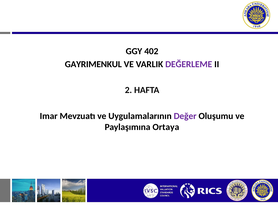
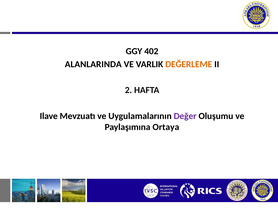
GAYRIMENKUL: GAYRIMENKUL -> ALANLARINDA
DEĞERLEME colour: purple -> orange
Imar: Imar -> Ilave
